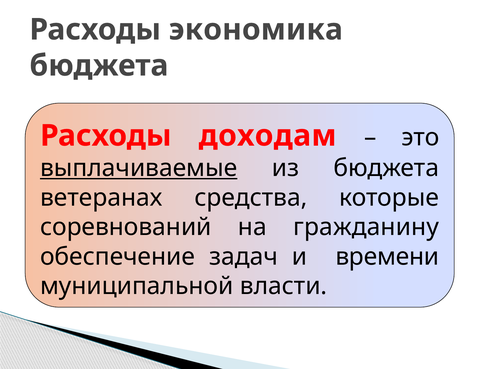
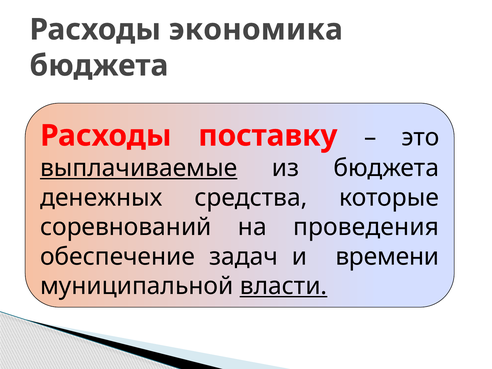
доходам: доходам -> поставку
ветеранах: ветеранах -> денежных
гражданину: гражданину -> проведения
власти underline: none -> present
